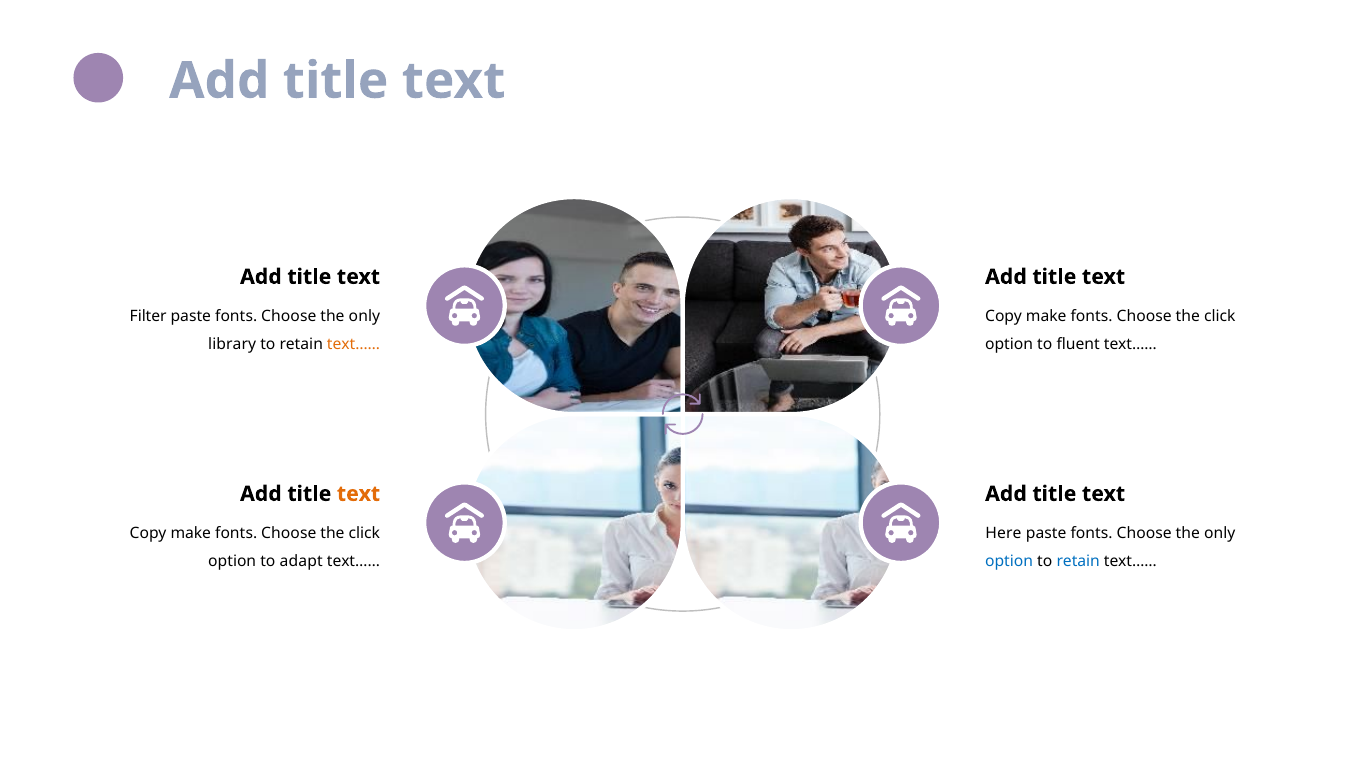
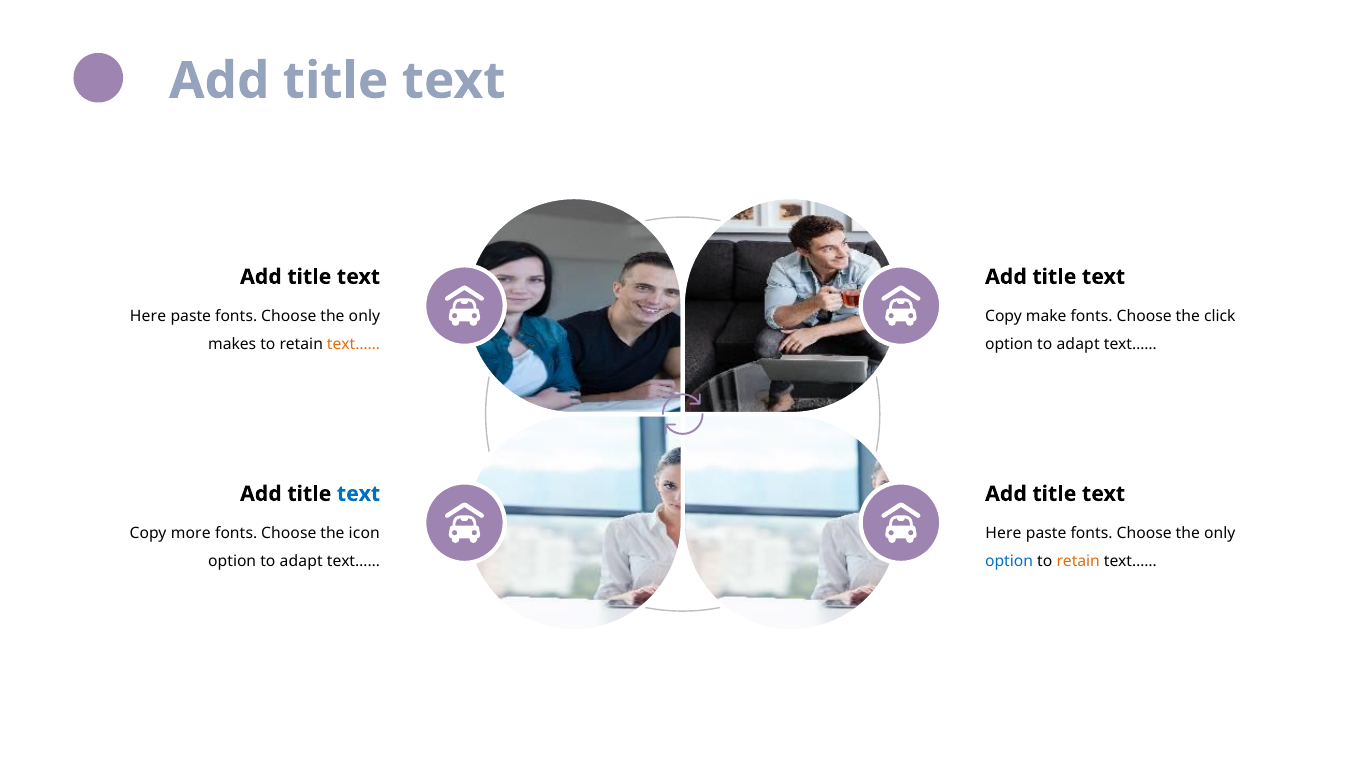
Filter at (148, 317): Filter -> Here
library: library -> makes
fluent at (1078, 345): fluent -> adapt
text at (359, 494) colour: orange -> blue
make at (191, 534): make -> more
click at (364, 534): click -> icon
retain at (1078, 562) colour: blue -> orange
